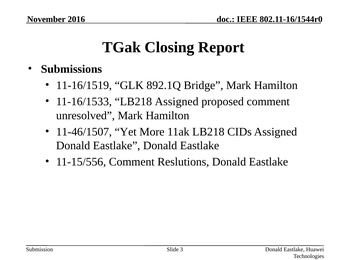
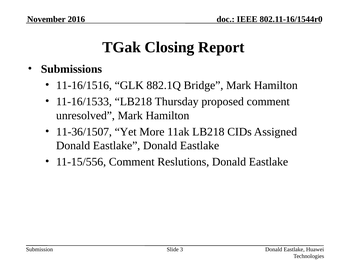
11-16/1519: 11-16/1519 -> 11-16/1516
892.1Q: 892.1Q -> 882.1Q
LB218 Assigned: Assigned -> Thursday
11-46/1507: 11-46/1507 -> 11-36/1507
